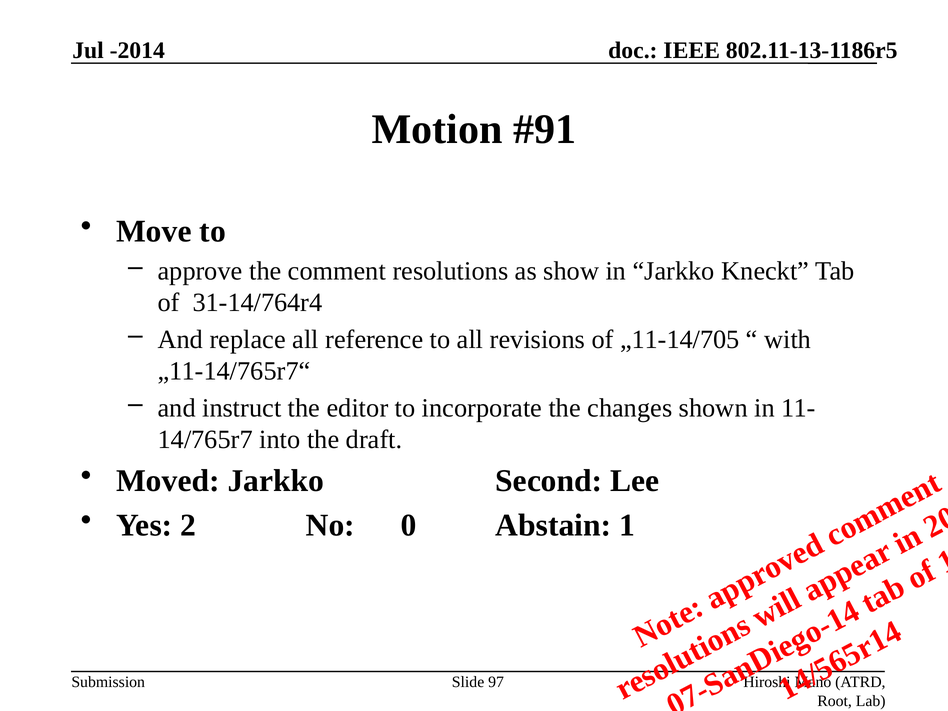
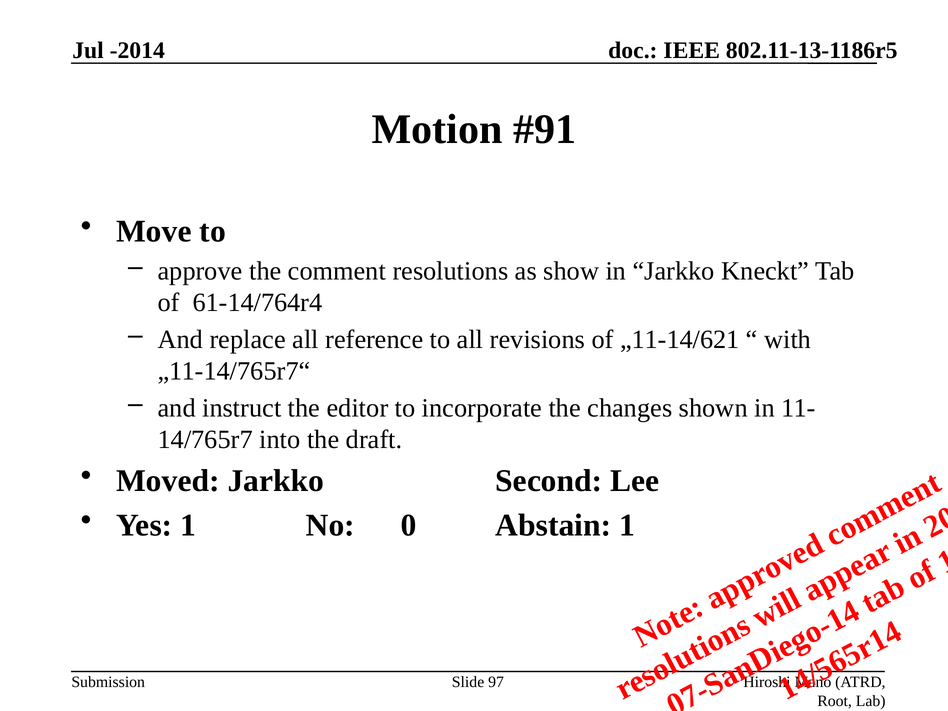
31-14/764r4: 31-14/764r4 -> 61-14/764r4
„11-14/705: „11-14/705 -> „11-14/621
Yes 2: 2 -> 1
